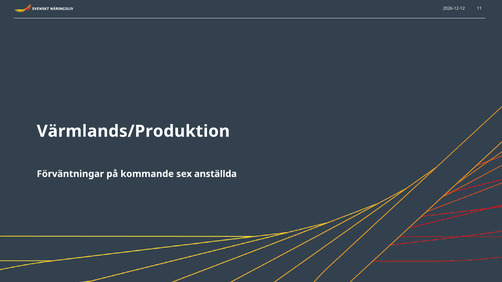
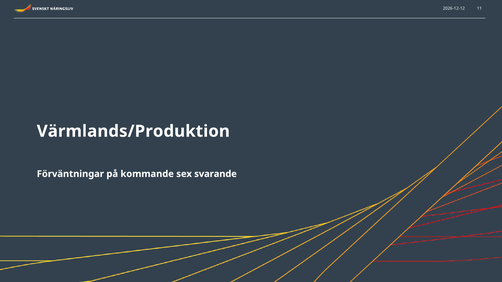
anställda: anställda -> svarande
